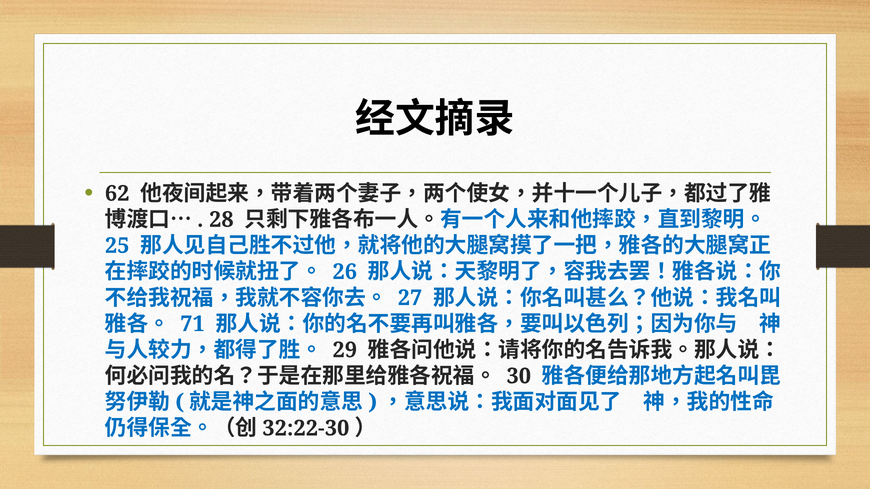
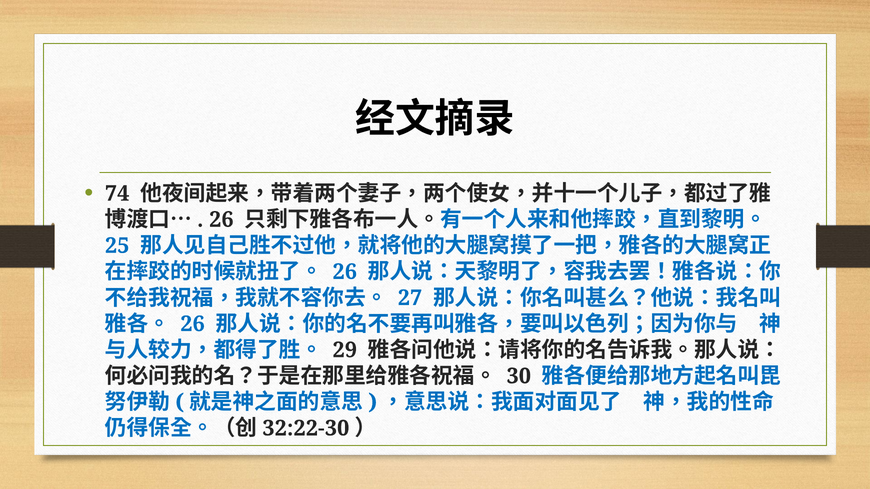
62: 62 -> 74
28 at (221, 220): 28 -> 26
71 at (192, 324): 71 -> 26
